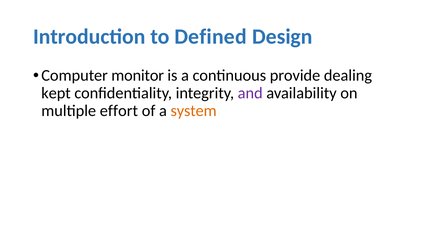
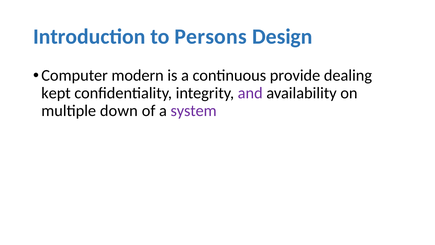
Defined: Defined -> Persons
monitor: monitor -> modern
effort: effort -> down
system colour: orange -> purple
